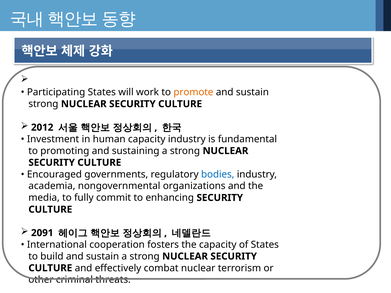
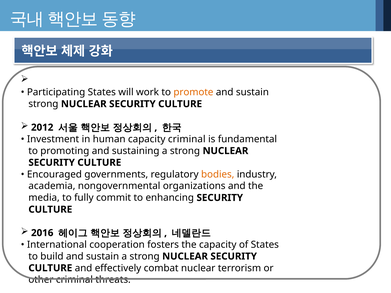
capacity industry: industry -> criminal
bodies colour: blue -> orange
2091: 2091 -> 2016
